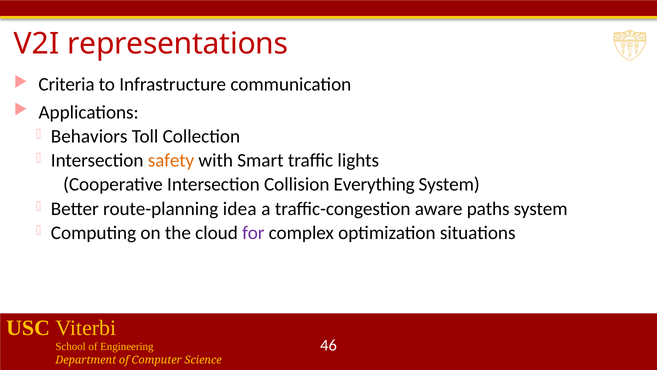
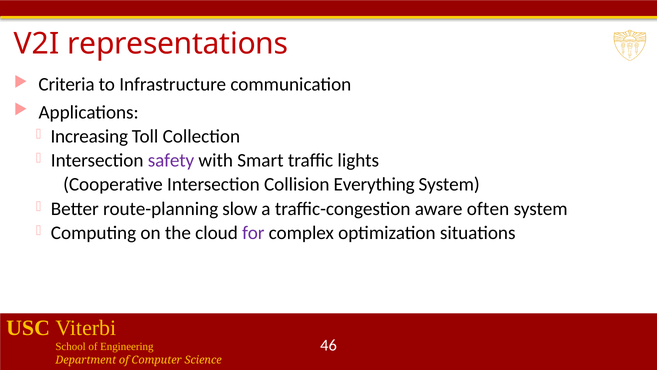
Behaviors: Behaviors -> Increasing
safety colour: orange -> purple
idea: idea -> slow
paths: paths -> often
